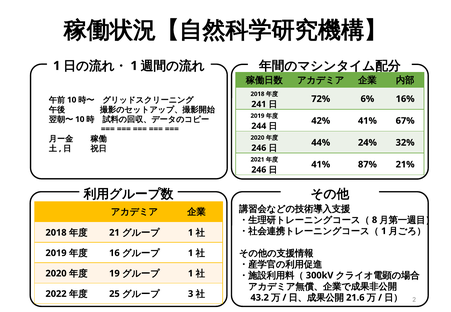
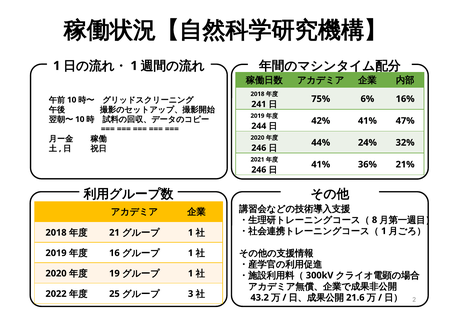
72%: 72% -> 75%
67%: 67% -> 47%
87%: 87% -> 36%
